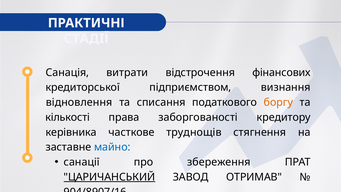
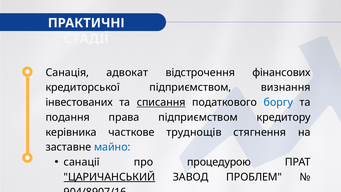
витрати: витрати -> адвокат
відновлення: відновлення -> інвестованих
списання underline: none -> present
боргу colour: orange -> blue
кiлькостi: кiлькостi -> подання
права заборгованості: заборгованості -> підприємством
збереження: збереження -> процедурою
ОТРИМАВ: ОТРИМАВ -> ПРОБЛЕМ
